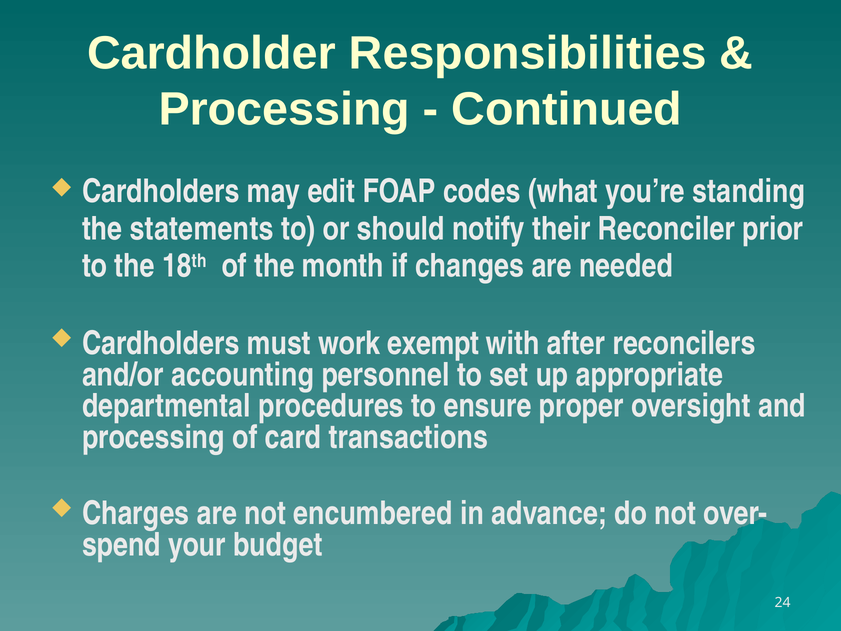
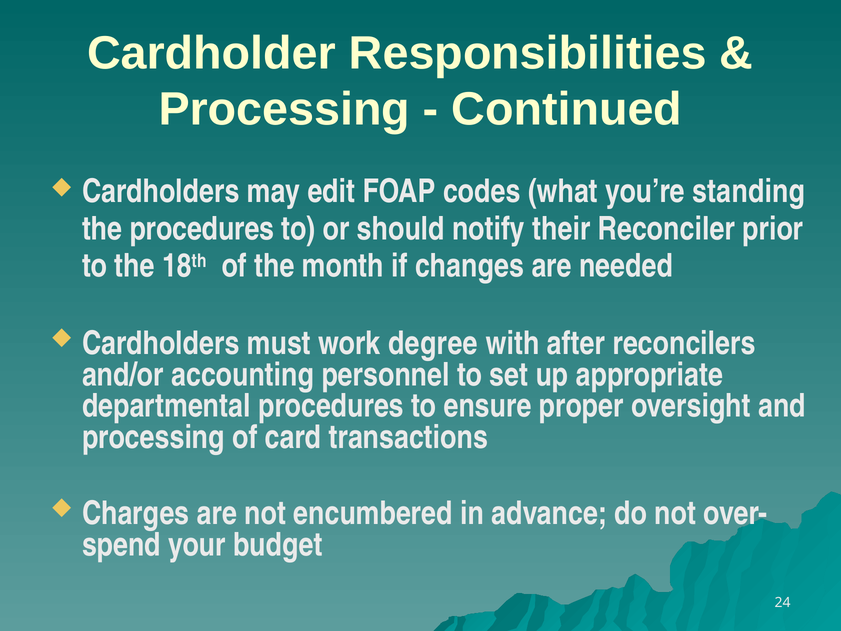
the statements: statements -> procedures
exempt: exempt -> degree
